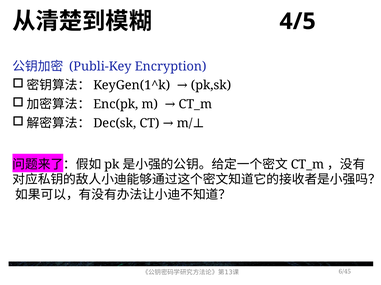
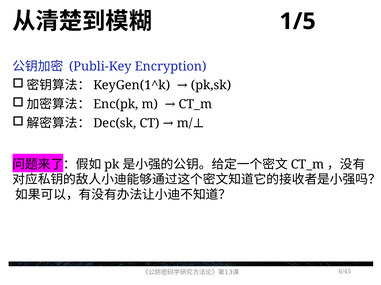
4/5: 4/5 -> 1/5
